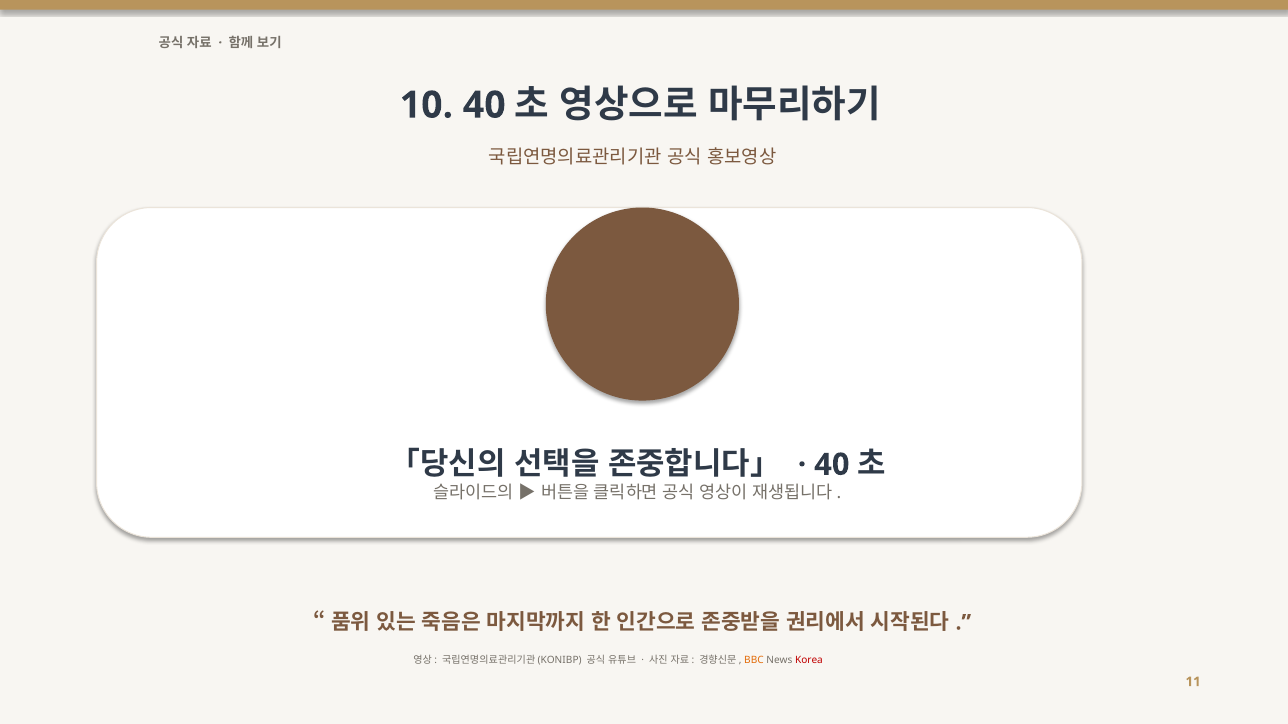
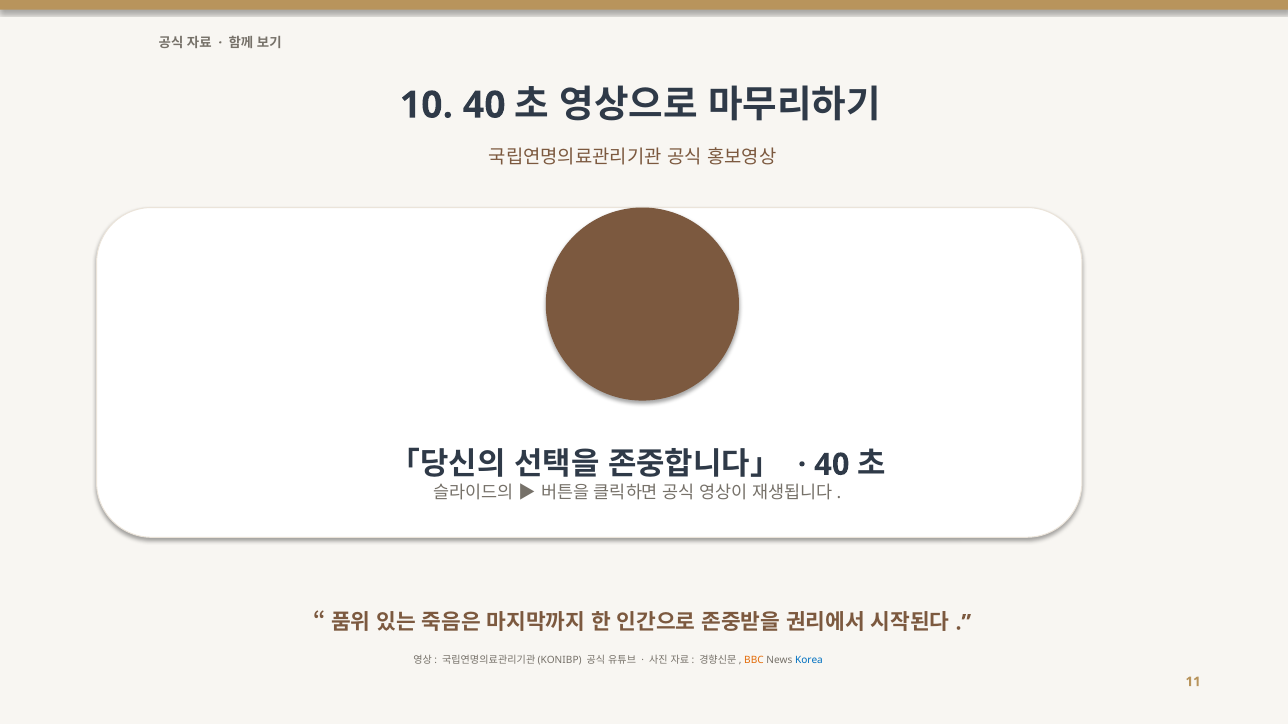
Korea colour: red -> blue
